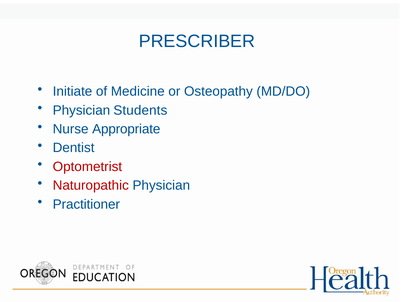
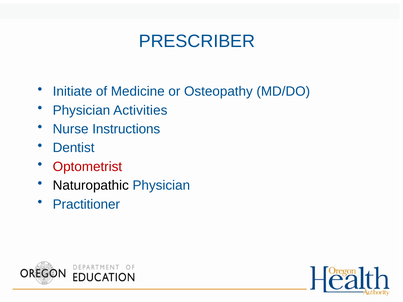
Students: Students -> Activities
Appropriate: Appropriate -> Instructions
Naturopathic colour: red -> black
